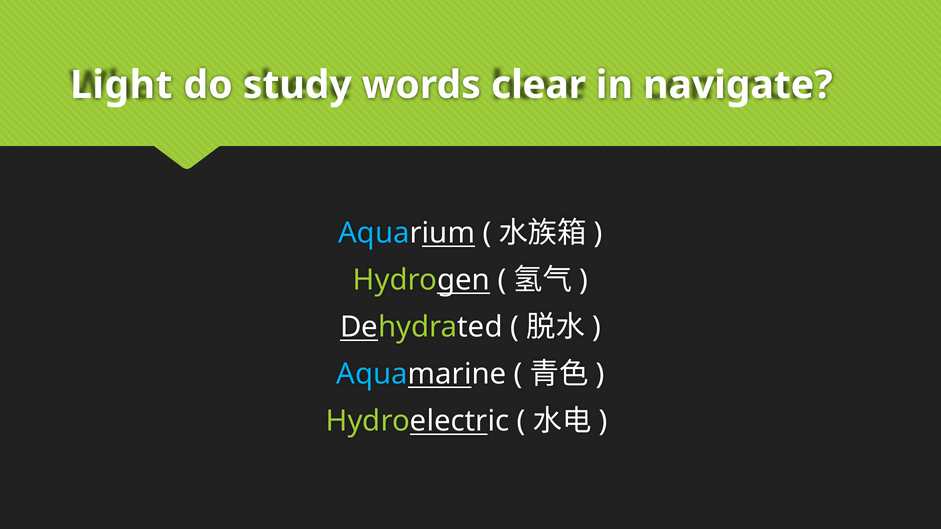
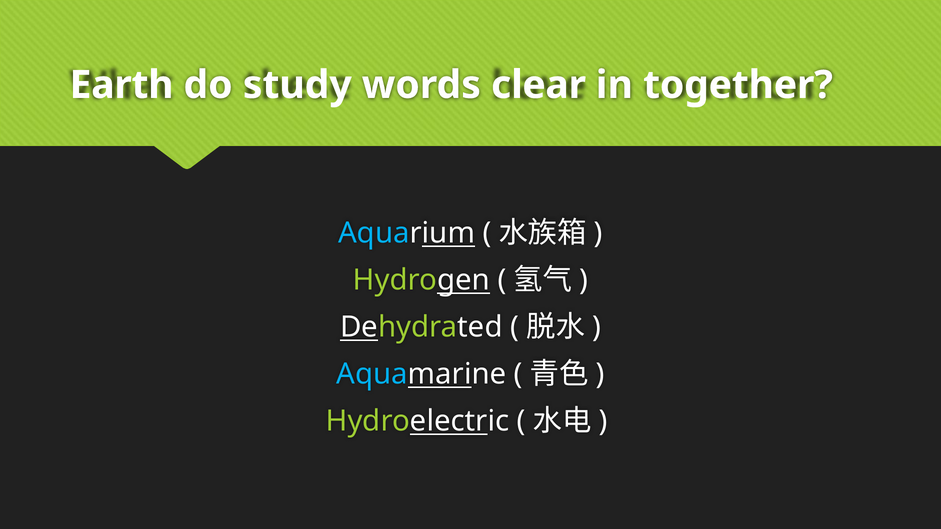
Light: Light -> Earth
navigate: navigate -> together
